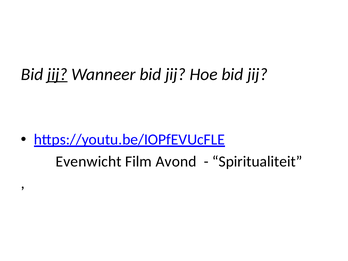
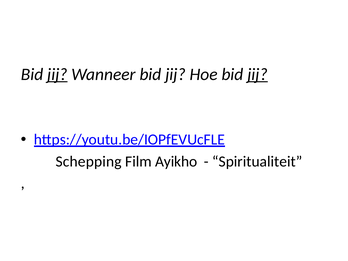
jij at (257, 74) underline: none -> present
Evenwicht: Evenwicht -> Schepping
Avond: Avond -> Ayikho
